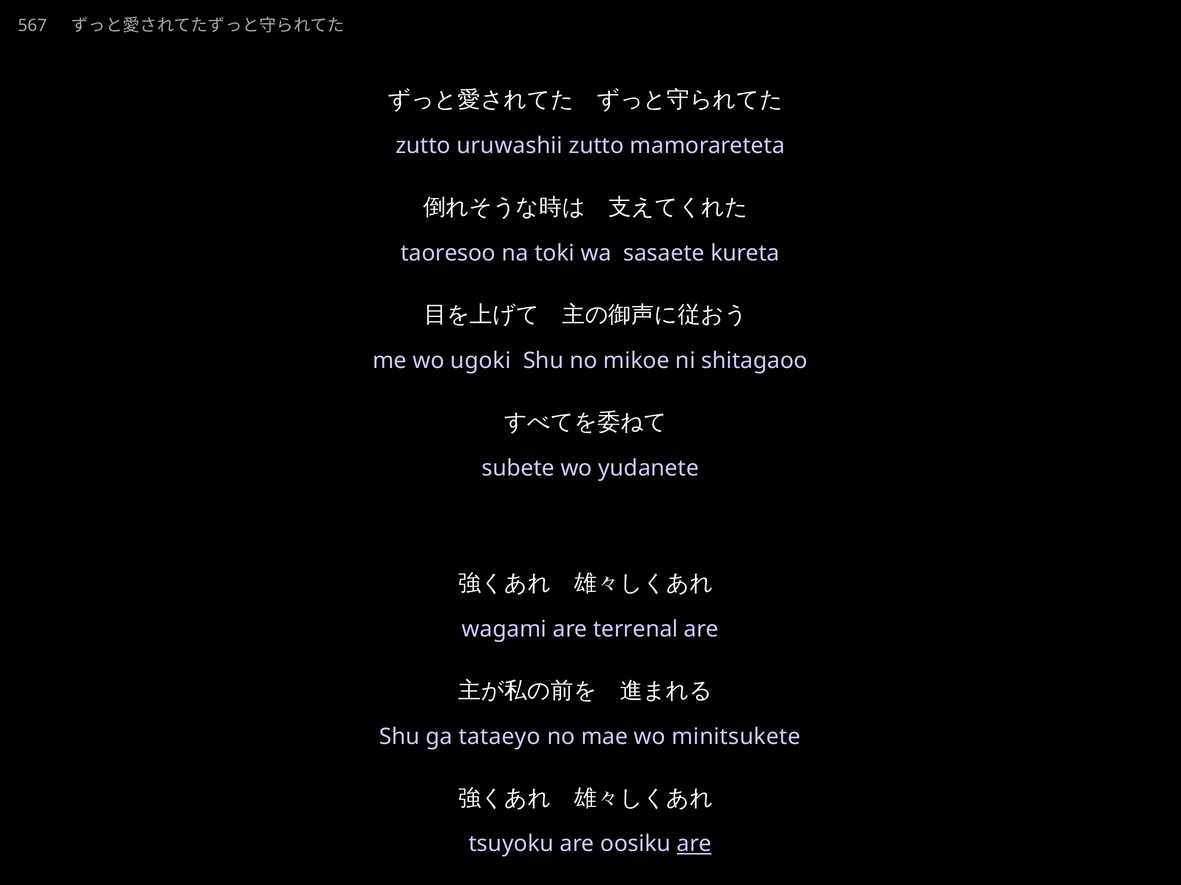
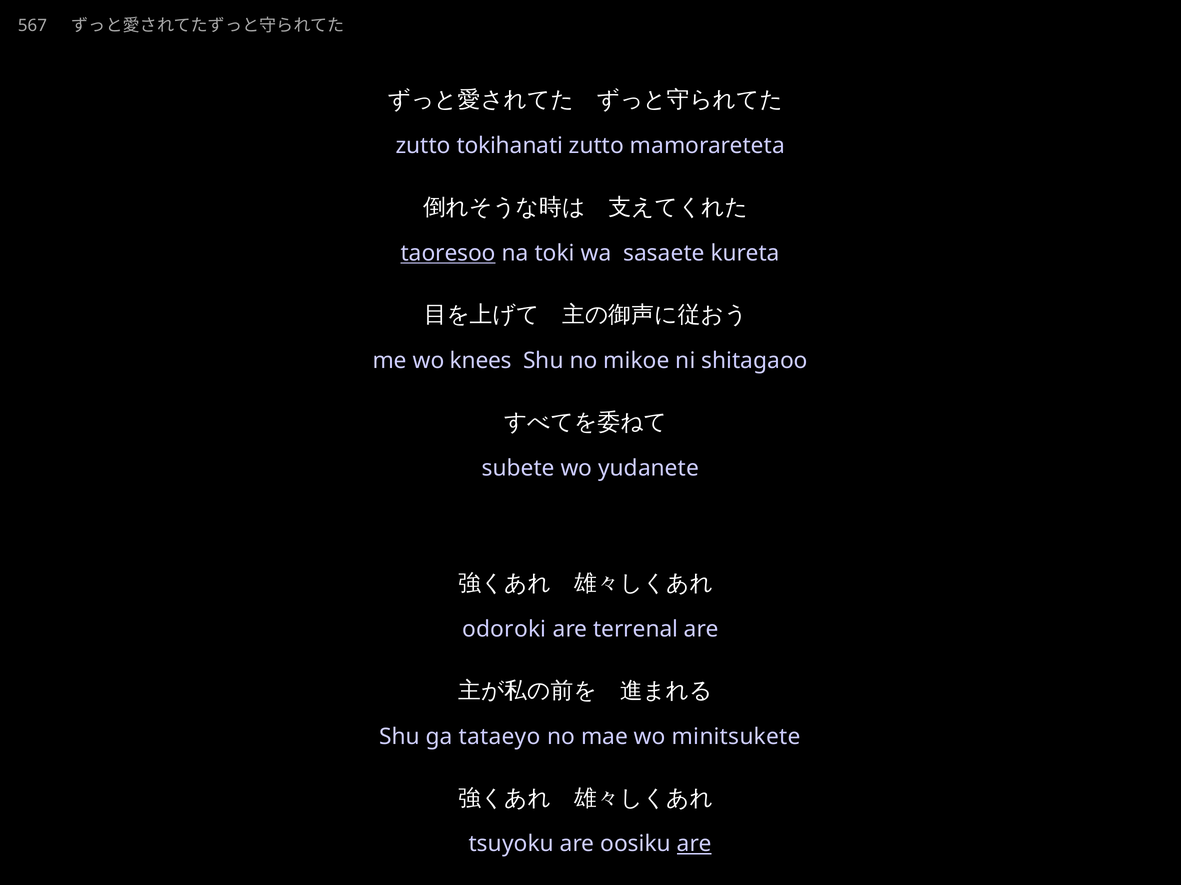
uruwashii: uruwashii -> tokihanati
taoresoo underline: none -> present
ugoki: ugoki -> knees
wagami: wagami -> odoroki
